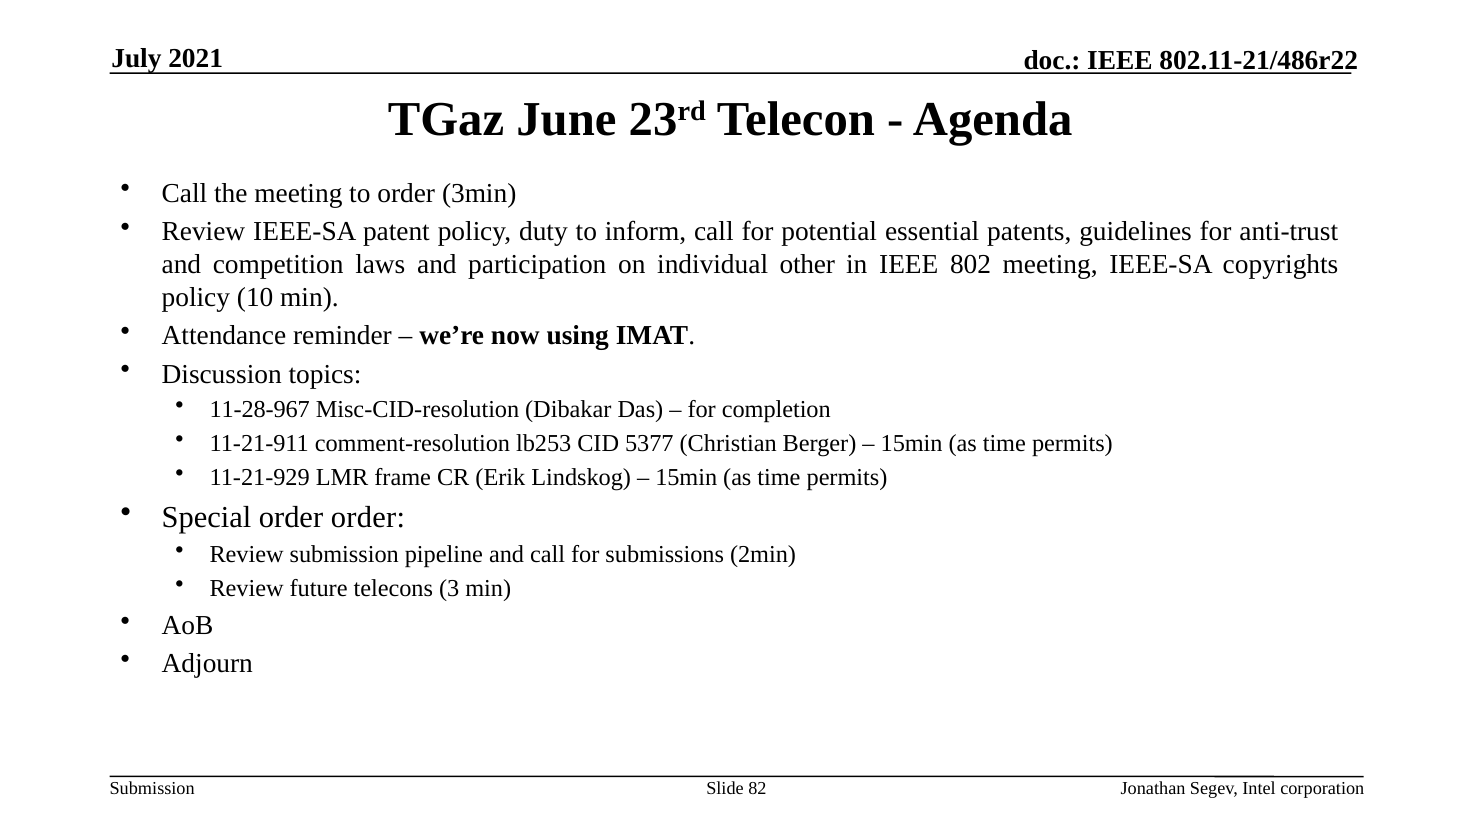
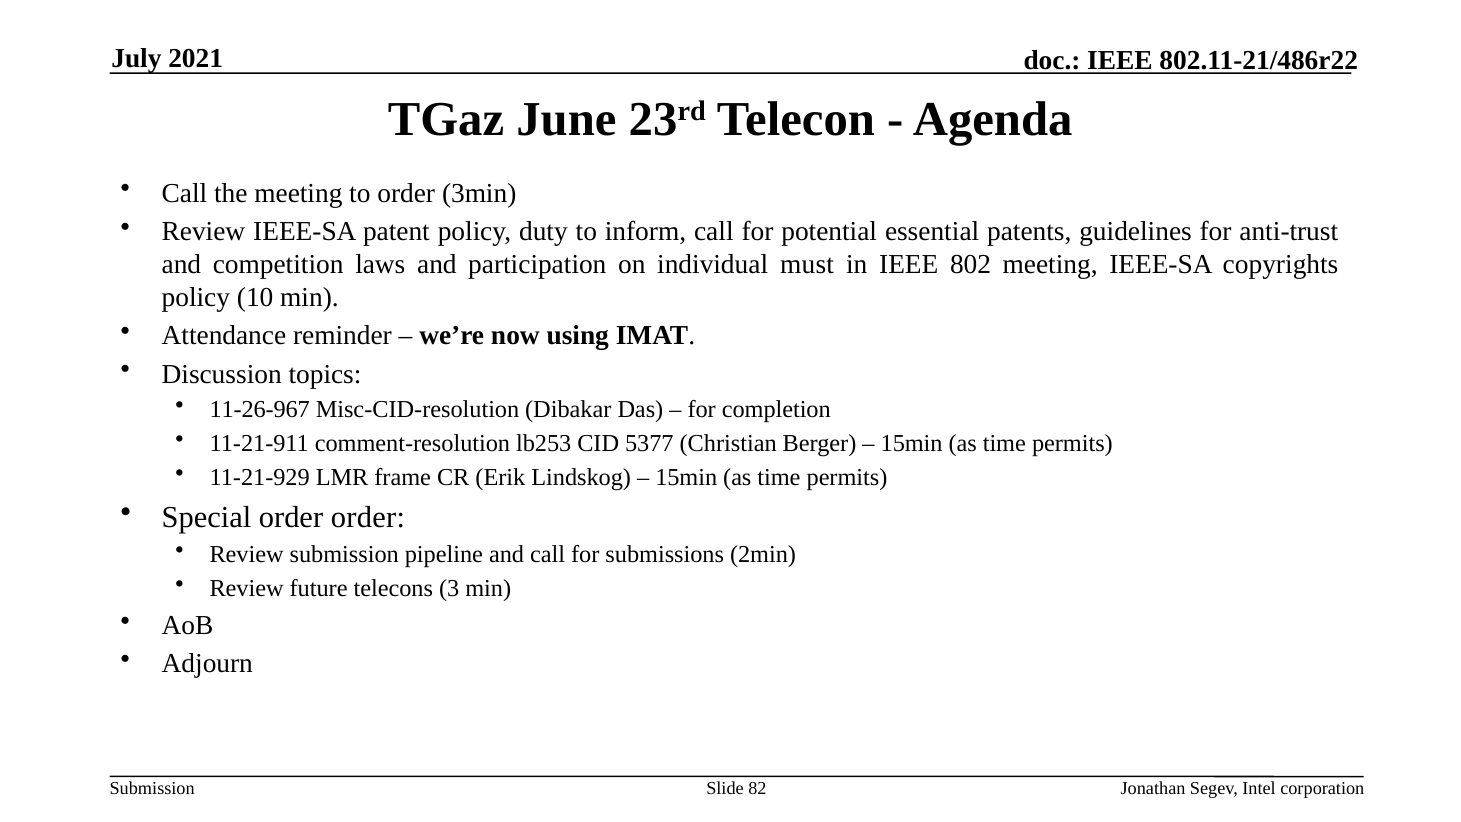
other: other -> must
11-28-967: 11-28-967 -> 11-26-967
